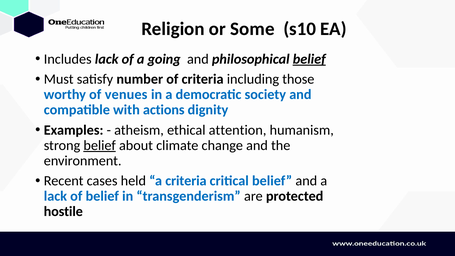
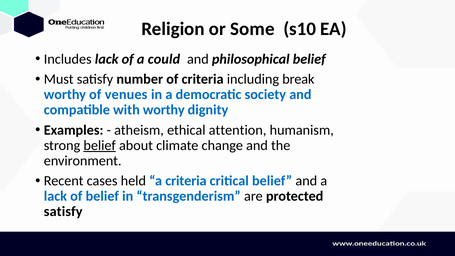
going: going -> could
belief at (309, 59) underline: present -> none
those: those -> break
with actions: actions -> worthy
hostile at (63, 212): hostile -> satisfy
